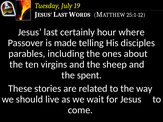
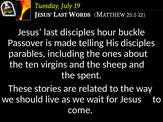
last certainly: certainly -> disciples
where: where -> buckle
